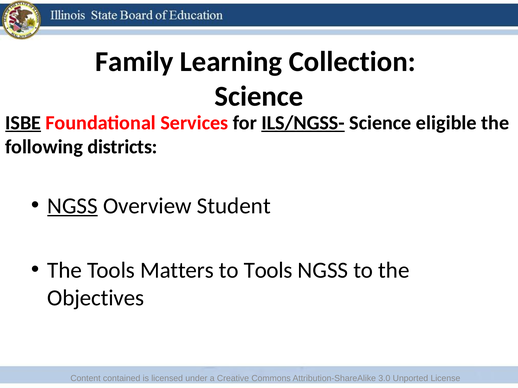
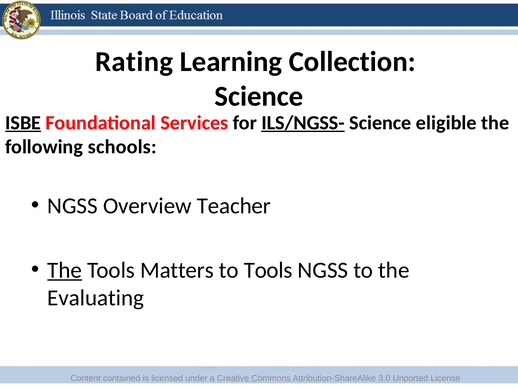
Family: Family -> Rating
districts: districts -> schools
NGSS at (73, 206) underline: present -> none
Student: Student -> Teacher
The at (65, 271) underline: none -> present
Objectives: Objectives -> Evaluating
